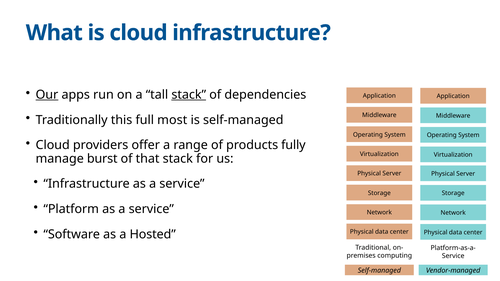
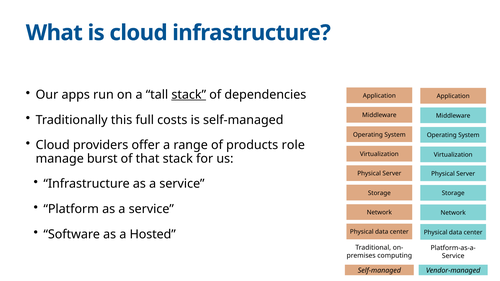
Our underline: present -> none
most: most -> costs
fully: fully -> role
